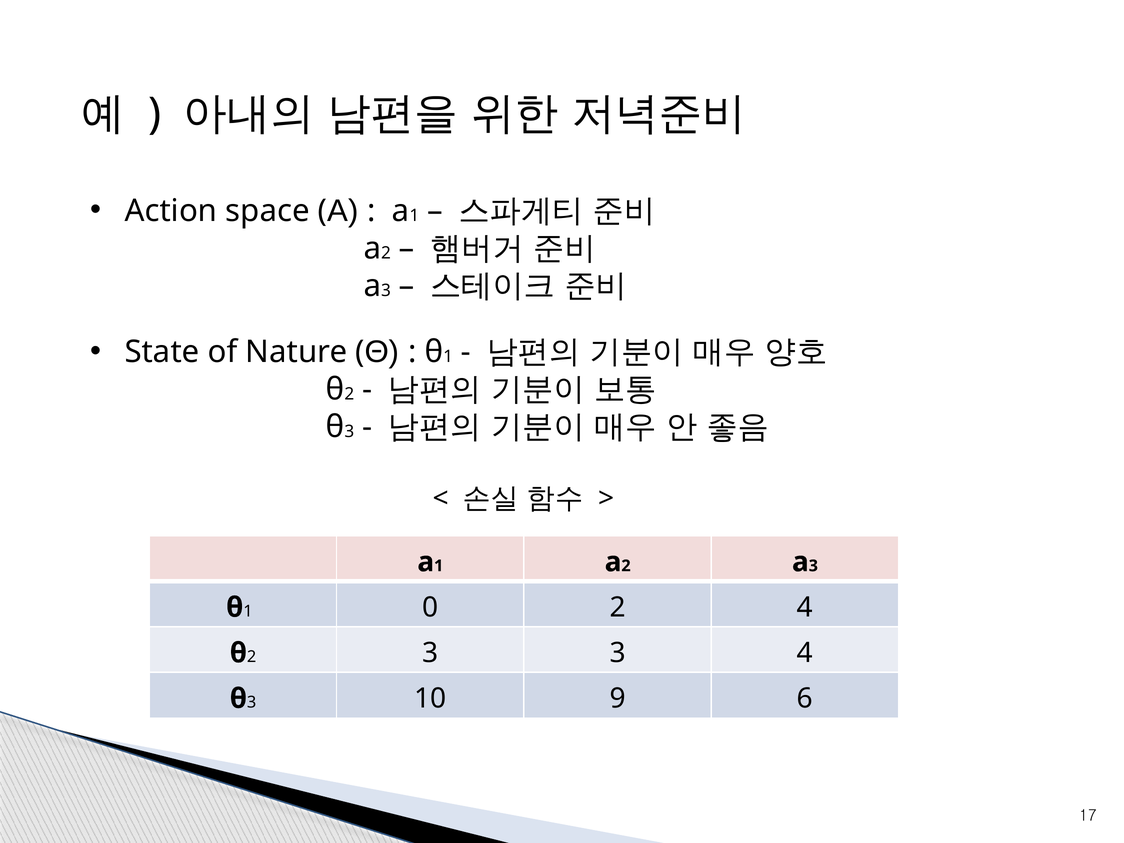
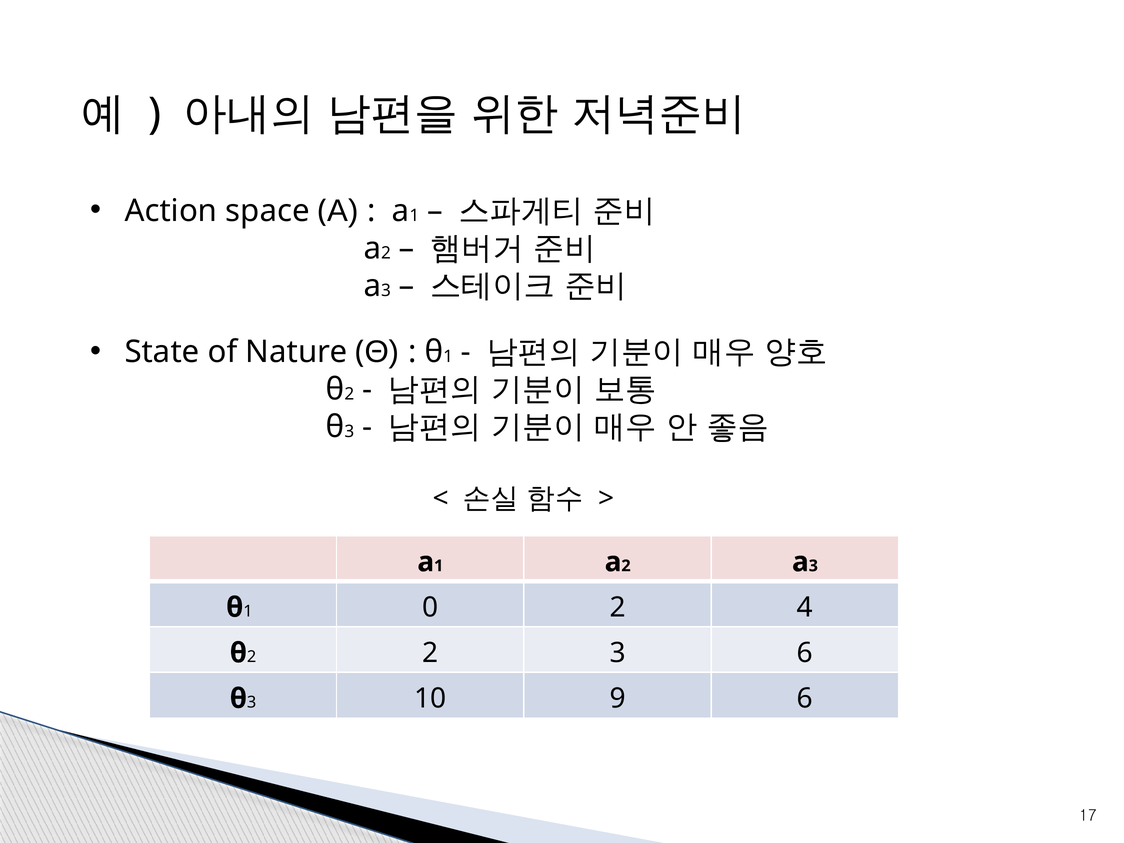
2 3: 3 -> 2
3 4: 4 -> 6
